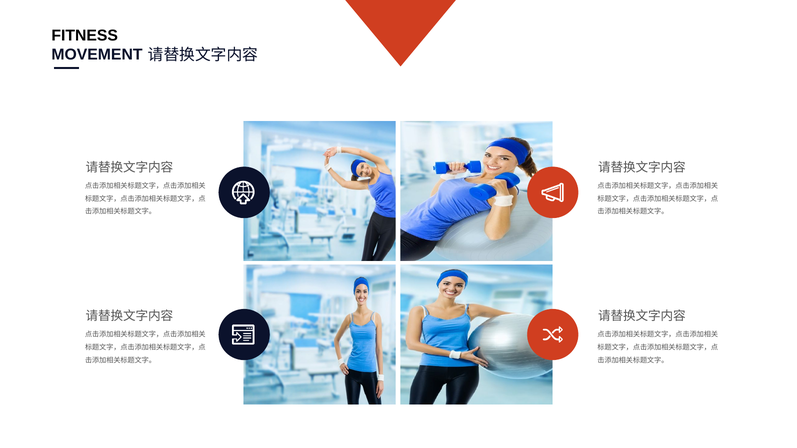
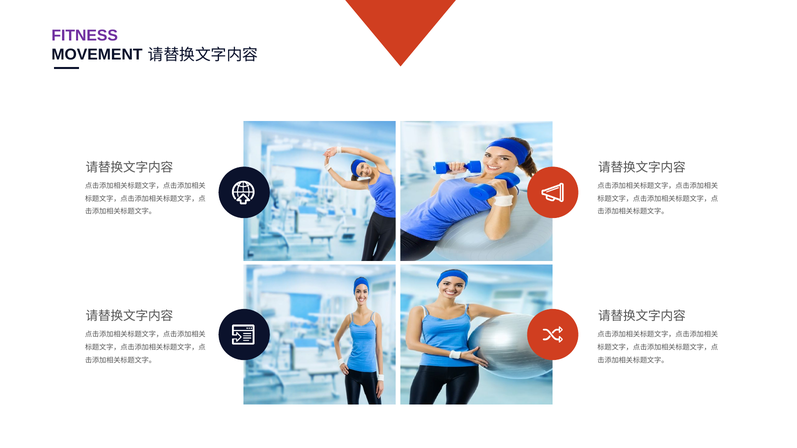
FITNESS colour: black -> purple
